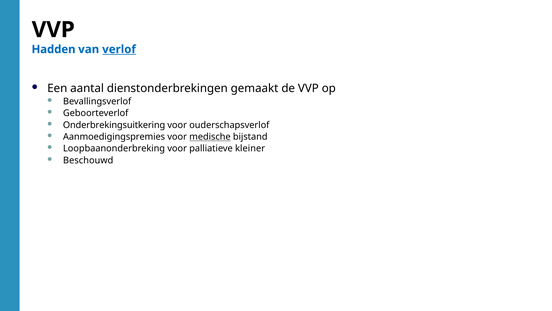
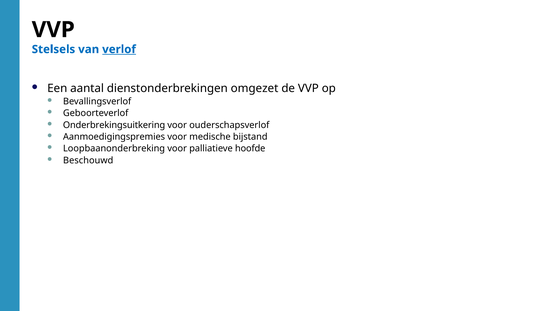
Hadden: Hadden -> Stelsels
gemaakt: gemaakt -> omgezet
medische underline: present -> none
kleiner: kleiner -> hoofde
